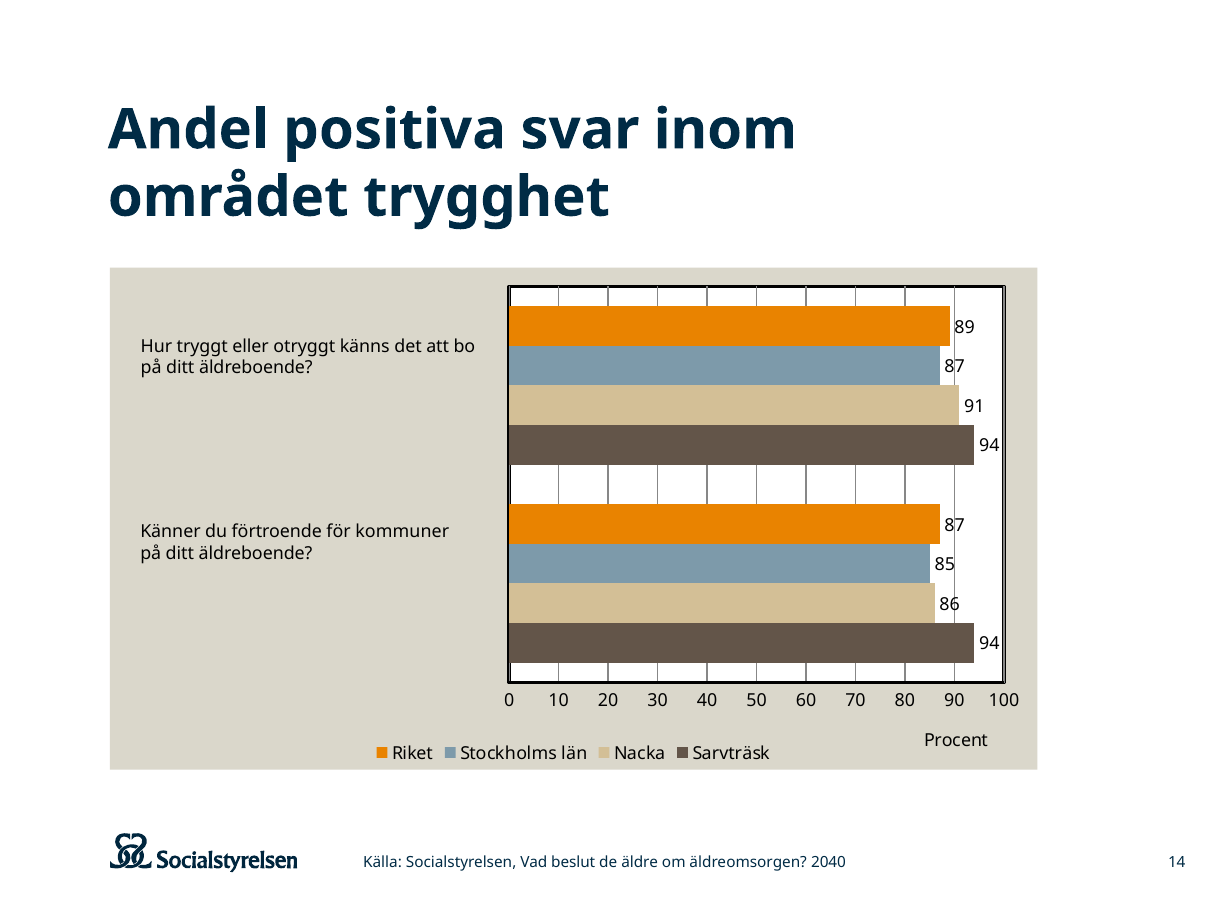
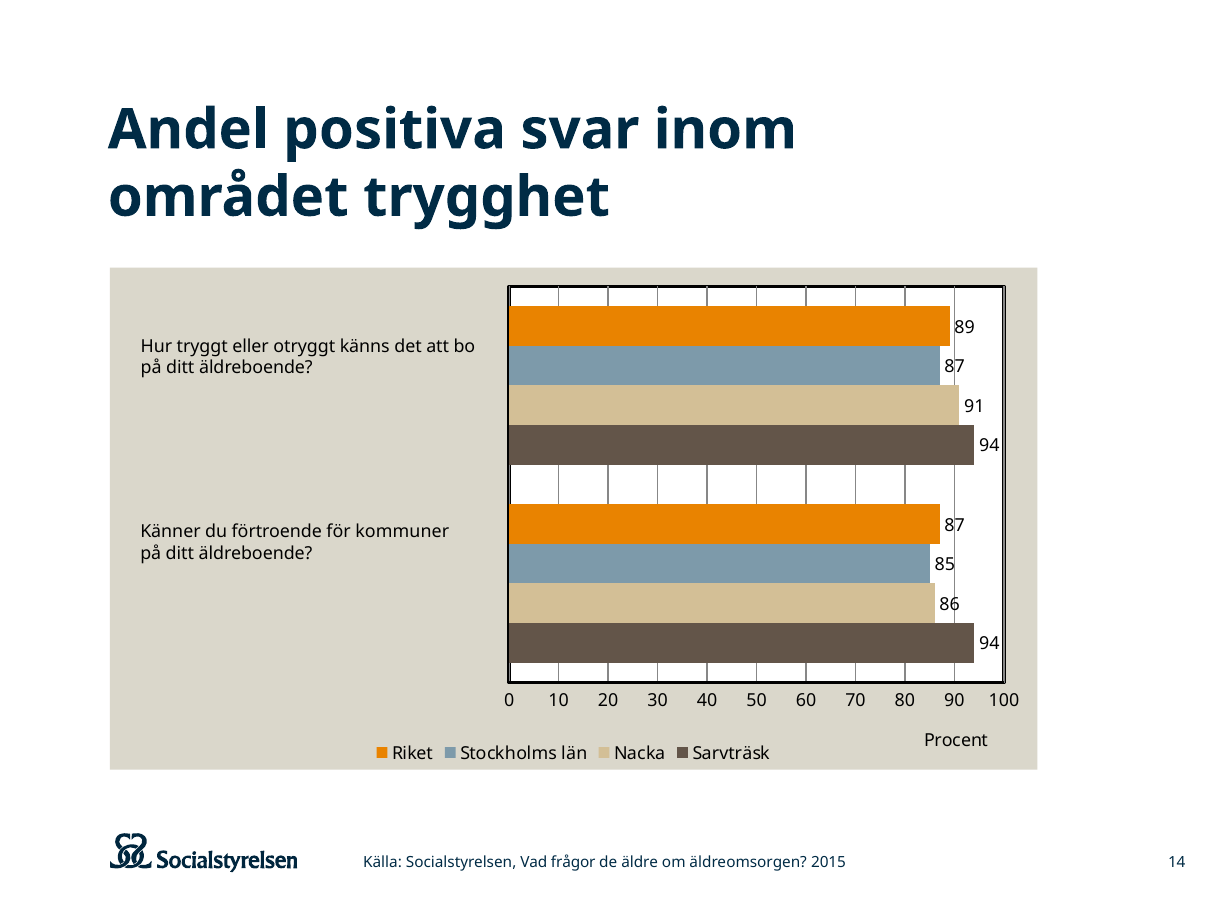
beslut: beslut -> frågor
2040: 2040 -> 2015
